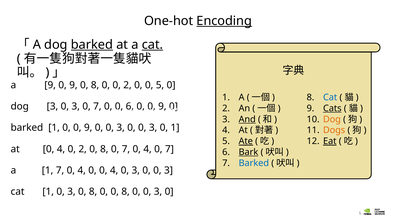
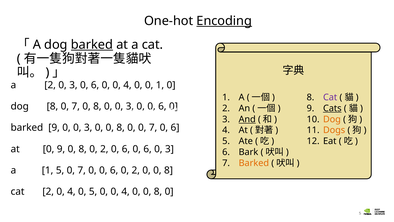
cat at (152, 45) underline: present -> none
a 9: 9 -> 2
9 at (73, 85): 9 -> 3
8 at (95, 85): 8 -> 6
2 at (127, 85): 2 -> 4
0 5: 5 -> 1
Cat at (330, 97) colour: blue -> purple
dog 3: 3 -> 8
3 at (76, 106): 3 -> 7
7 at (97, 106): 7 -> 8
6 at (130, 106): 6 -> 3
9 at (162, 106): 9 -> 6
barked 1: 1 -> 9
9 at (88, 127): 9 -> 3
3 at (121, 127): 3 -> 8
3 at (153, 127): 3 -> 7
1 at (175, 127): 1 -> 6
Ate underline: present -> none
Eat underline: present -> none
at 0 4: 4 -> 9
2 at (83, 149): 2 -> 8
8 at (104, 149): 8 -> 2
7 at (126, 149): 7 -> 6
4 at (148, 149): 4 -> 6
7 at (169, 149): 7 -> 3
Bark underline: present -> none
Barked at (254, 163) colour: blue -> orange
1 7: 7 -> 5
4 at (82, 170): 4 -> 7
4 at (114, 170): 4 -> 6
3 at (136, 170): 3 -> 2
3 at (169, 170): 3 -> 8
cat 1: 1 -> 2
3 at (71, 191): 3 -> 4
8 at (93, 191): 8 -> 5
8 at (126, 191): 8 -> 4
3 at (158, 191): 3 -> 8
